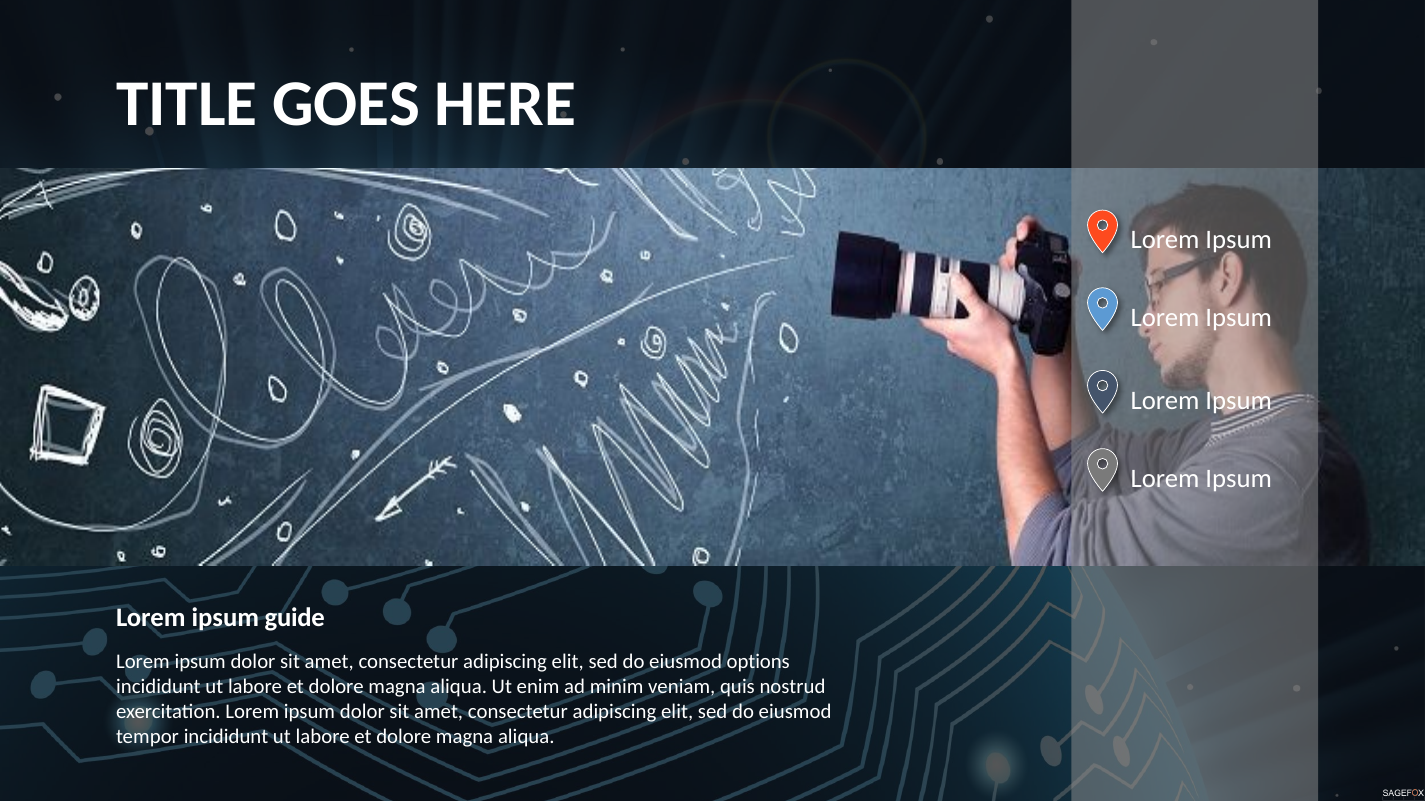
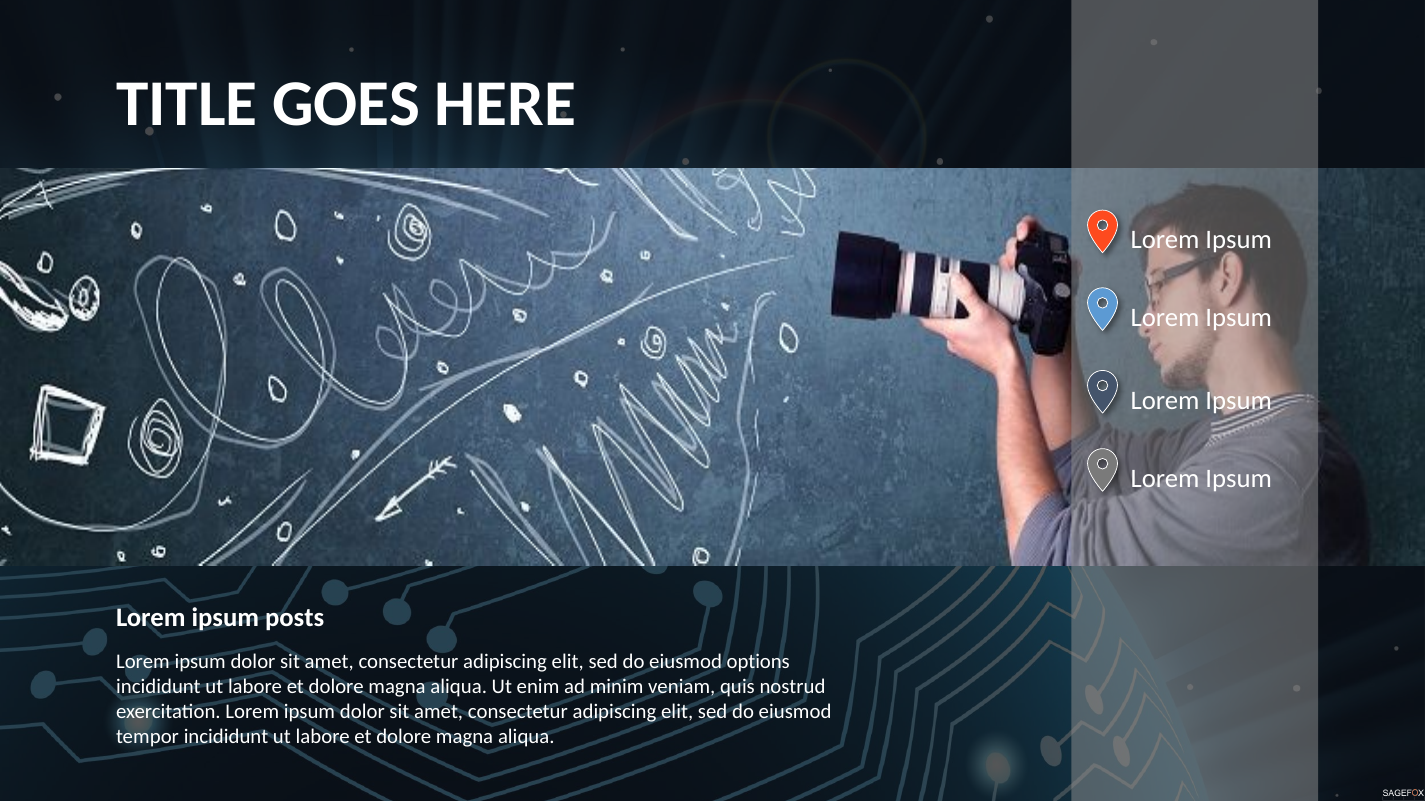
guide: guide -> posts
